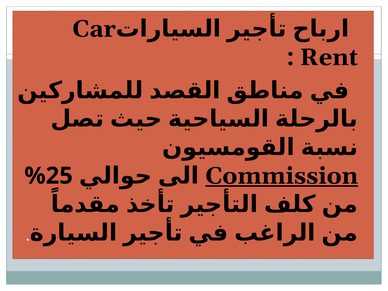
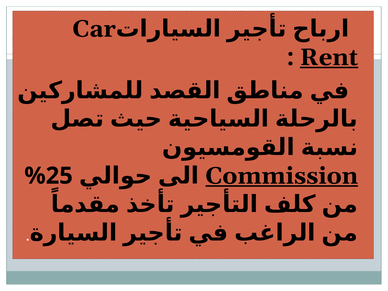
Rent underline: none -> present
